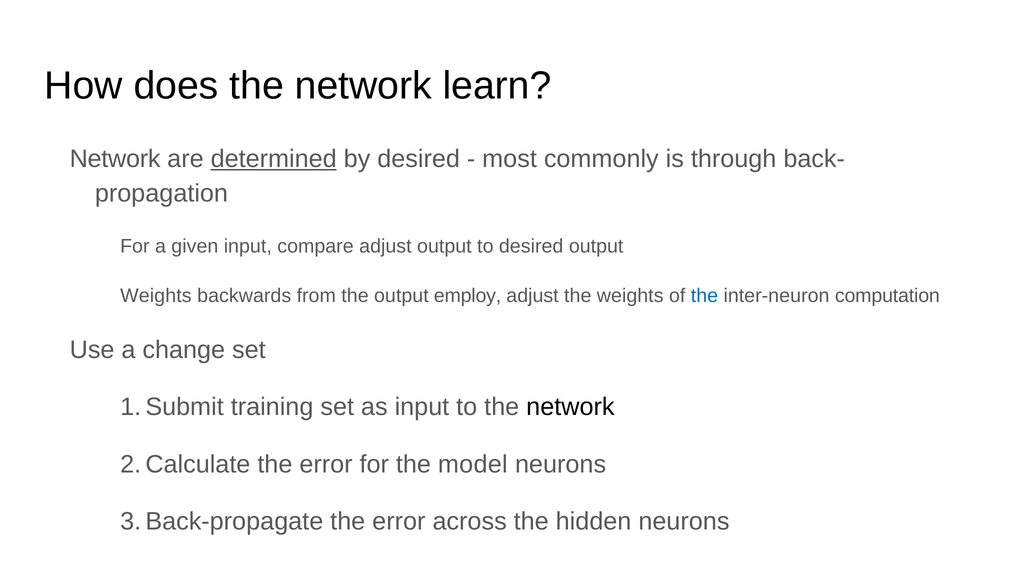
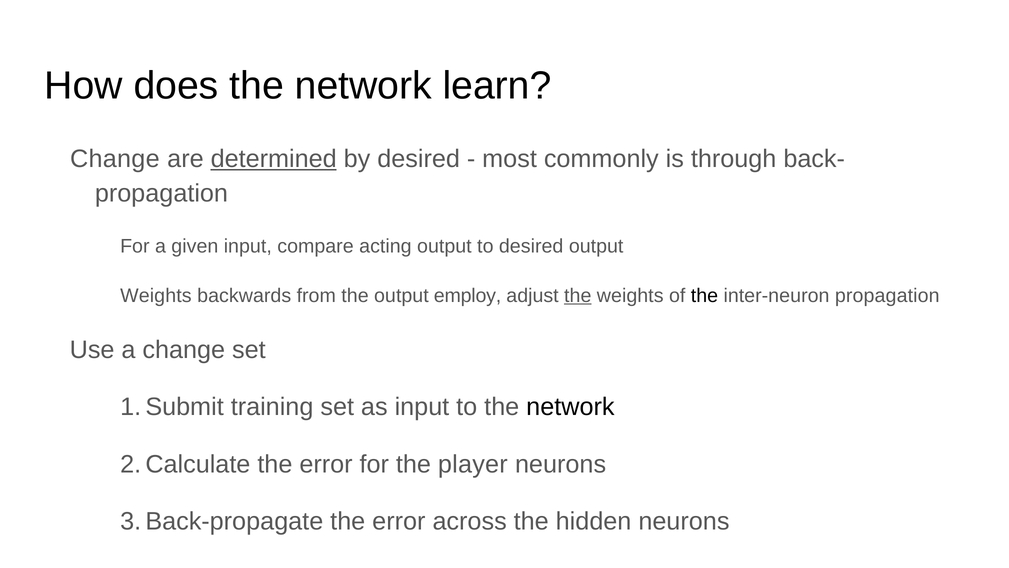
Network at (115, 159): Network -> Change
compare adjust: adjust -> acting
the at (578, 295) underline: none -> present
the at (704, 295) colour: blue -> black
inter-neuron computation: computation -> propagation
model: model -> player
